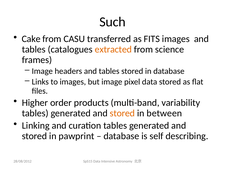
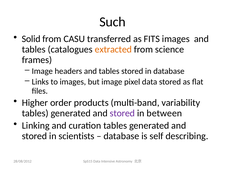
Cake: Cake -> Solid
stored at (122, 113) colour: orange -> purple
pawprint: pawprint -> scientists
